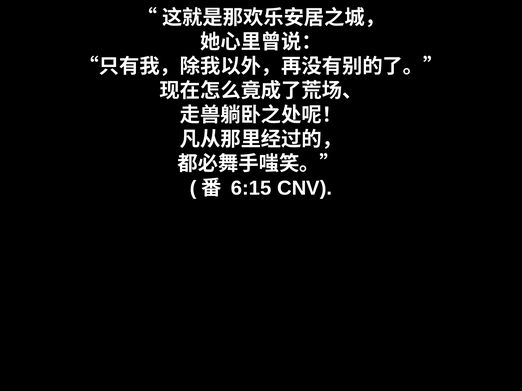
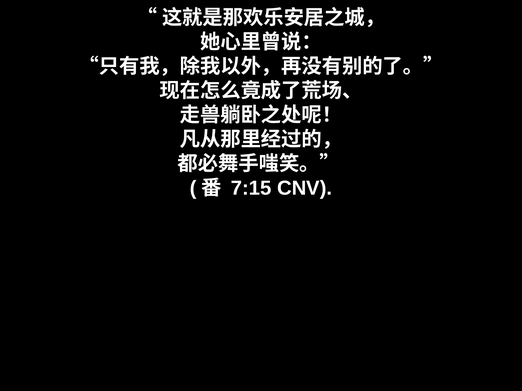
6:15: 6:15 -> 7:15
